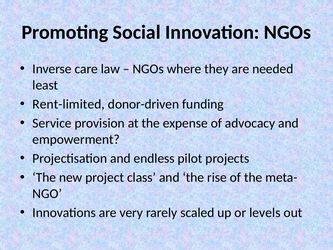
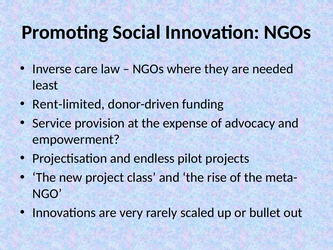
levels: levels -> bullet
